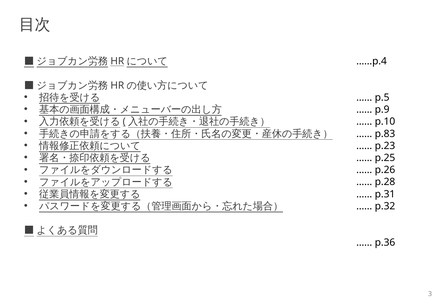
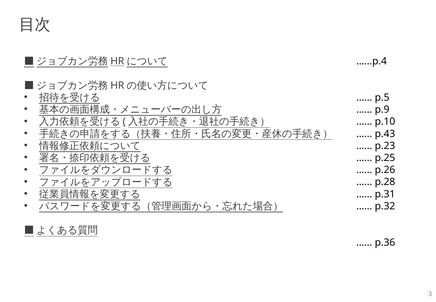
p.83: p.83 -> p.43
